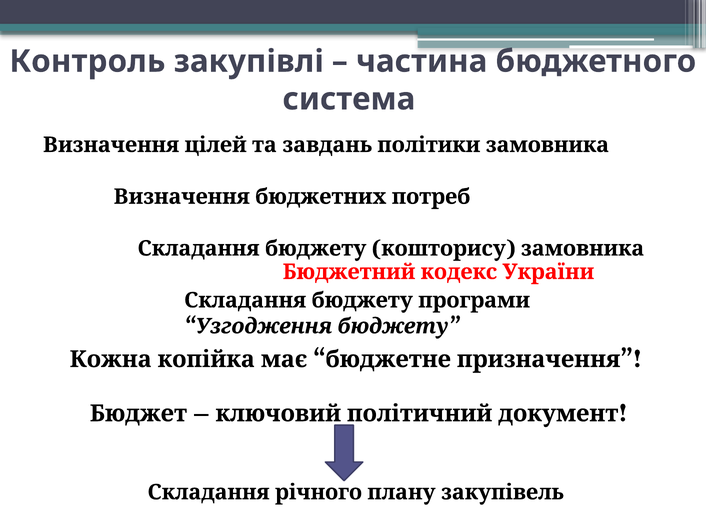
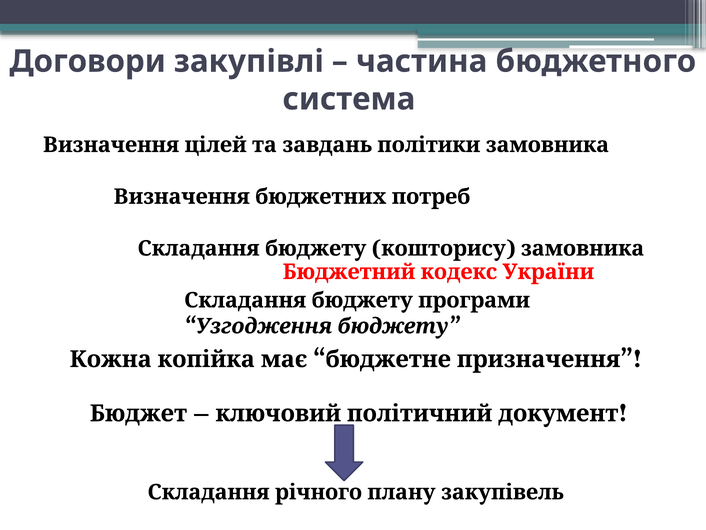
Контроль: Контроль -> Договори
